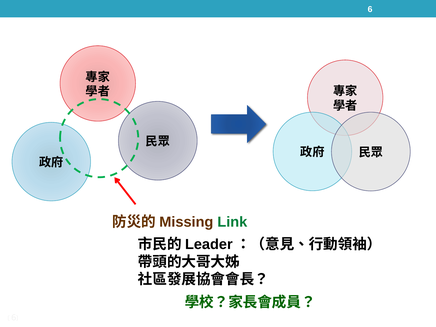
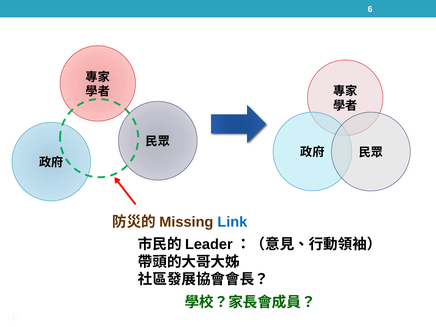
Link colour: green -> blue
